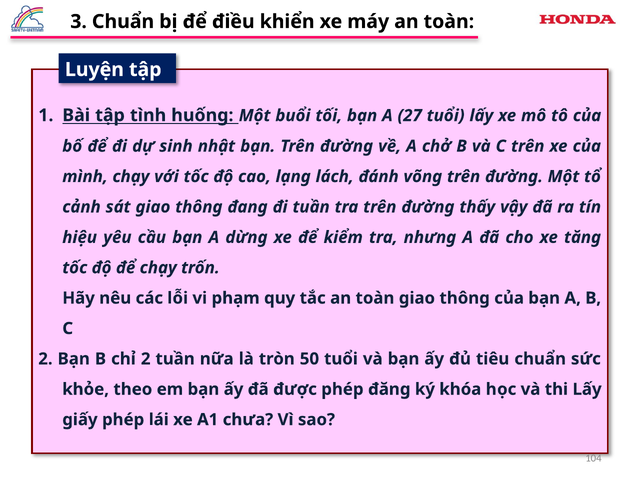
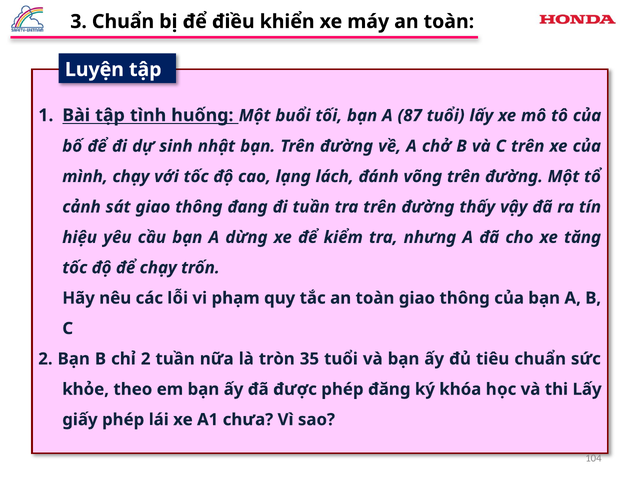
27: 27 -> 87
50: 50 -> 35
